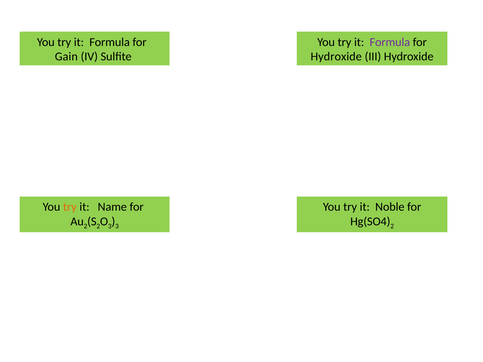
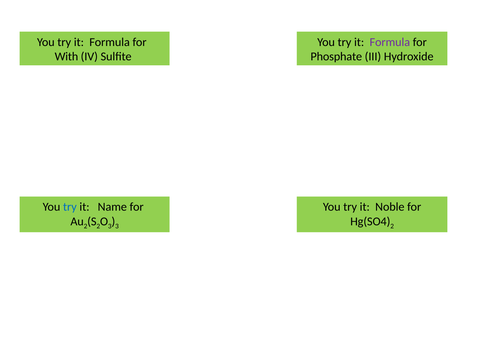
Gain: Gain -> With
Hydroxide at (336, 57): Hydroxide -> Phosphate
try at (70, 207) colour: orange -> blue
